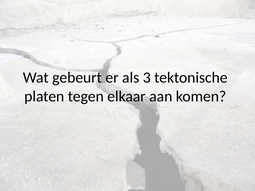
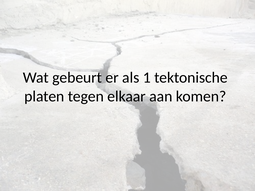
3: 3 -> 1
